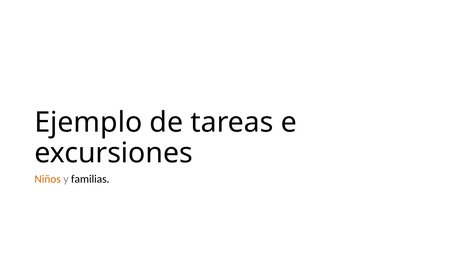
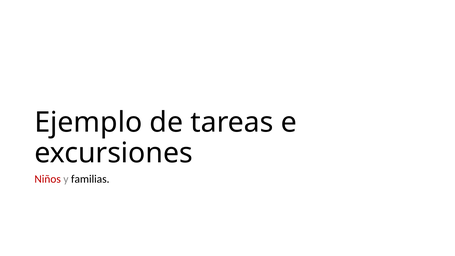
Niños colour: orange -> red
